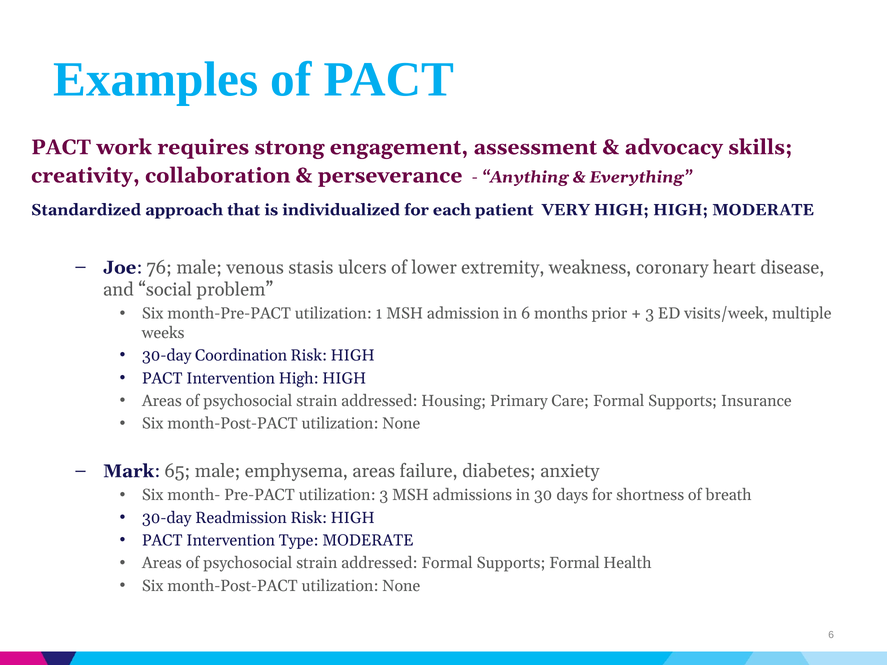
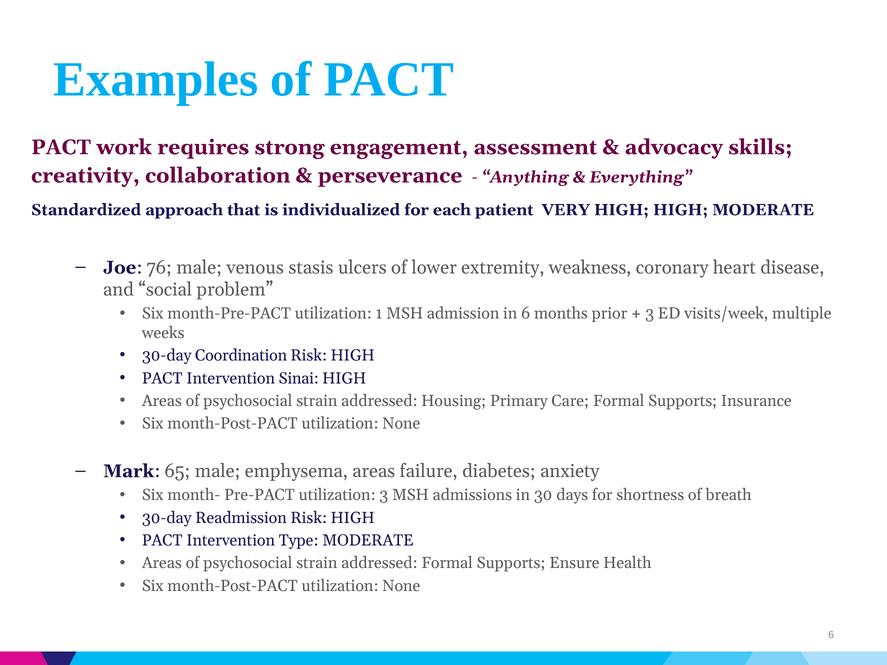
Intervention High: High -> Sinai
Supports Formal: Formal -> Ensure
